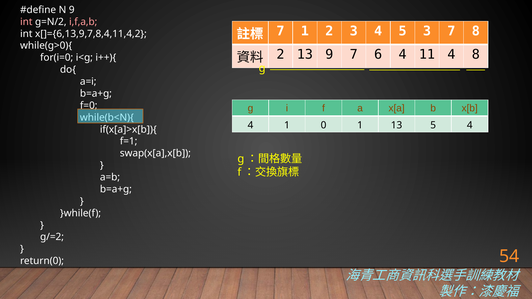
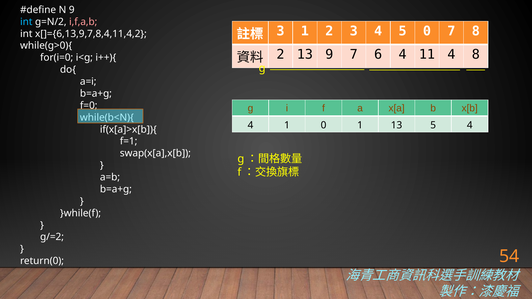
int at (26, 22) colour: pink -> light blue
7 at (280, 31): 7 -> 3
5 3: 3 -> 0
